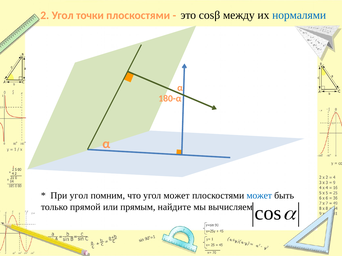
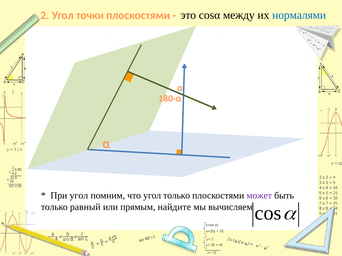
соsβ: соsβ -> cosα
угол может: может -> только
может at (259, 196) colour: blue -> purple
прямой: прямой -> равный
